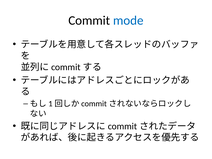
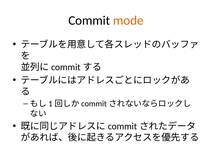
mode colour: blue -> orange
